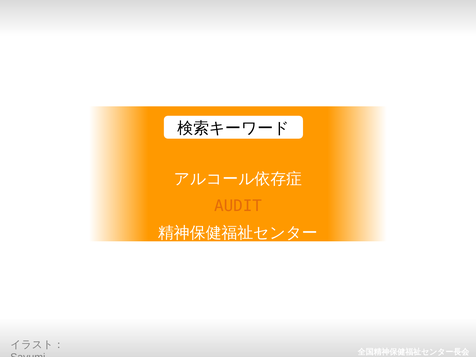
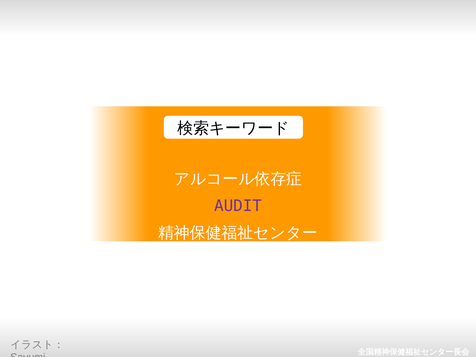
AUDIT colour: orange -> purple
